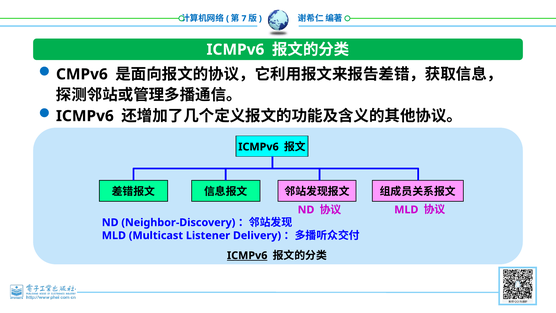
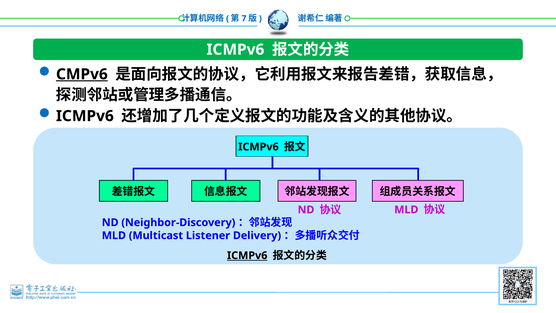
CMPv6 underline: none -> present
